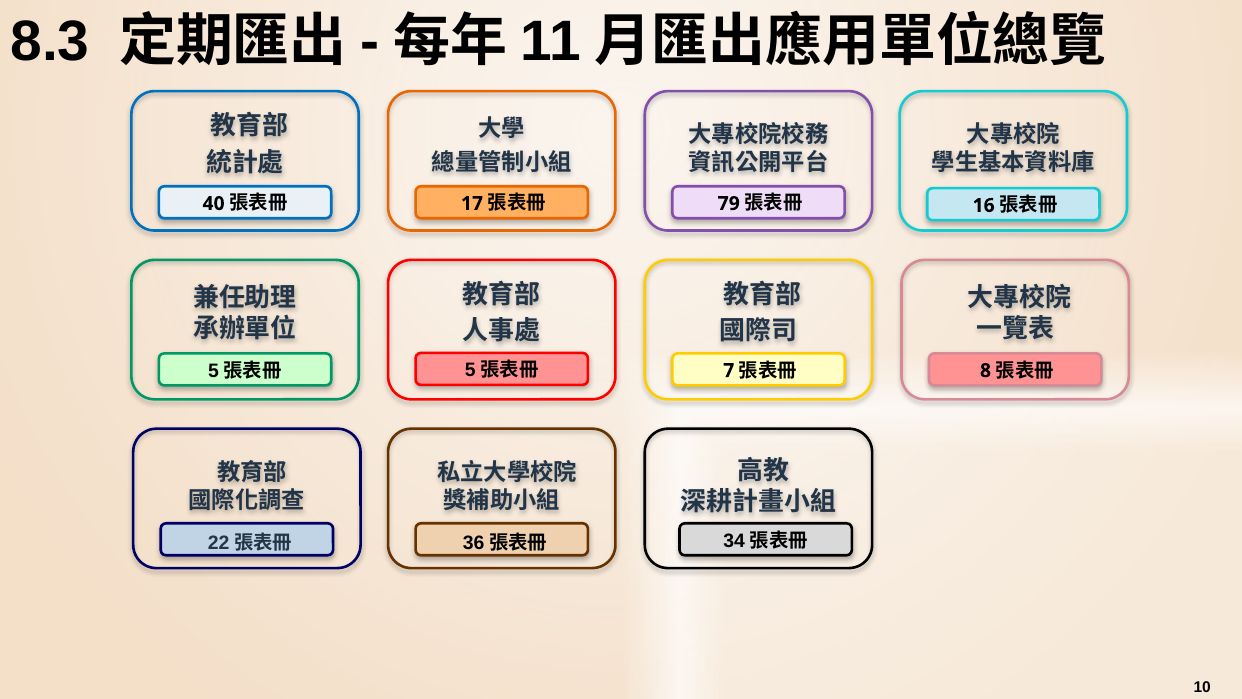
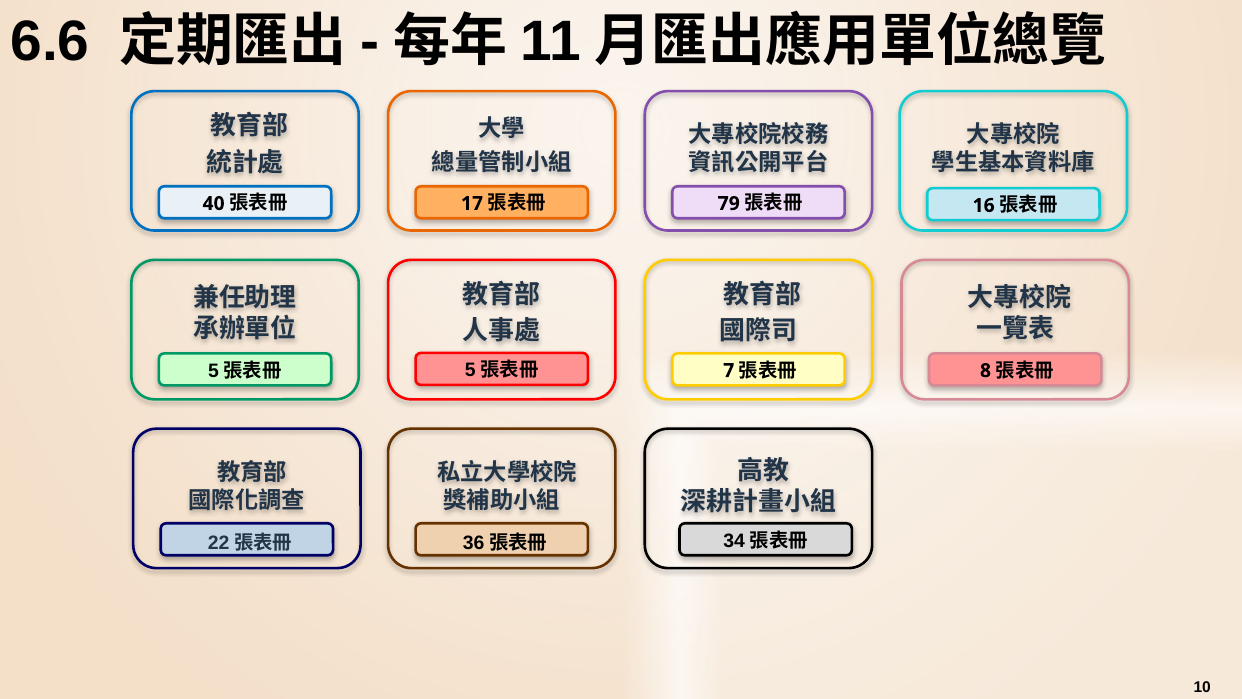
8.3: 8.3 -> 6.6
